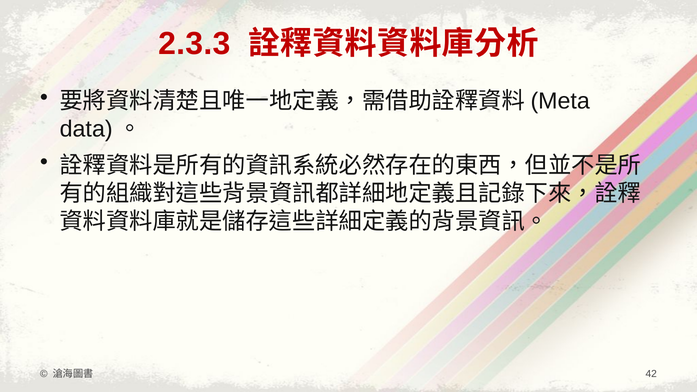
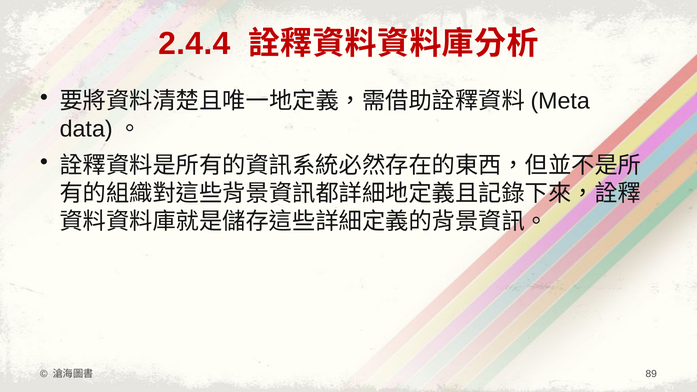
2.3.3: 2.3.3 -> 2.4.4
42: 42 -> 89
